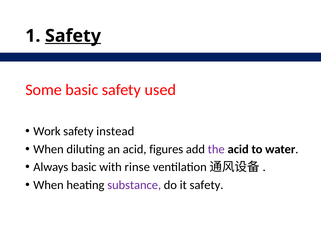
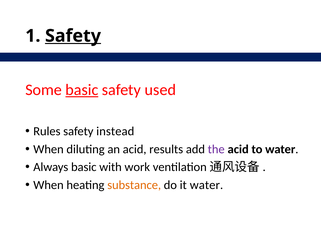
basic at (82, 90) underline: none -> present
Work: Work -> Rules
figures: figures -> results
rinse: rinse -> work
substance colour: purple -> orange
it safety: safety -> water
